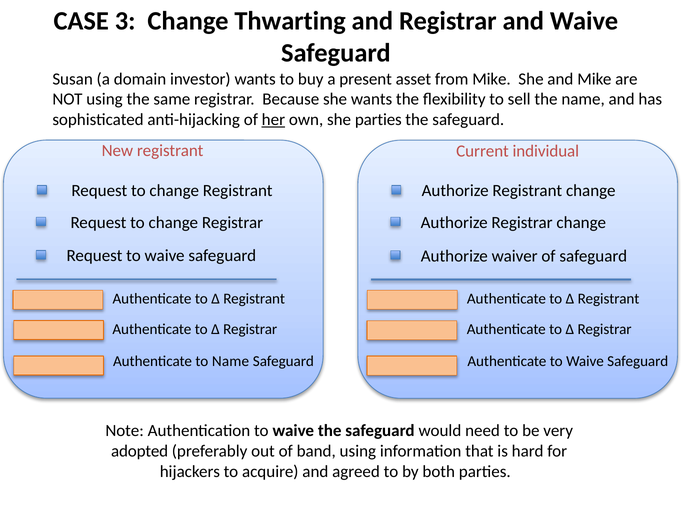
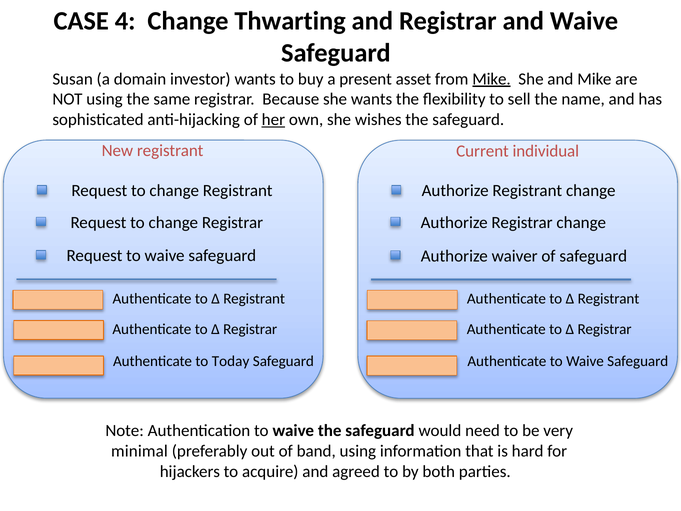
3: 3 -> 4
Mike at (492, 79) underline: none -> present
she parties: parties -> wishes
to Name: Name -> Today
adopted: adopted -> minimal
